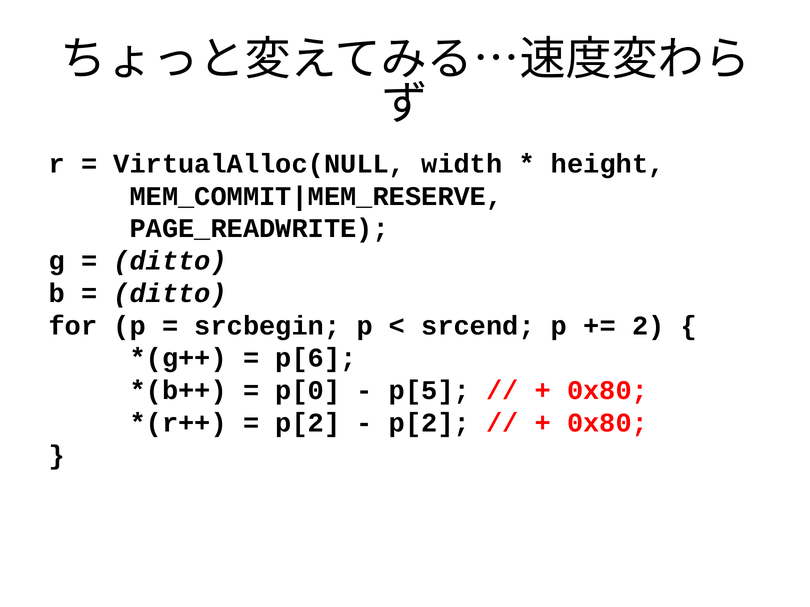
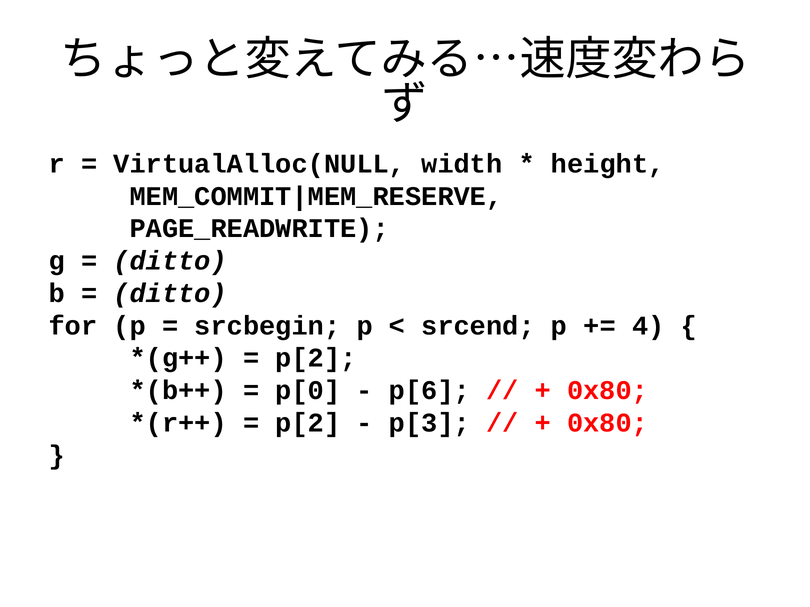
2: 2 -> 4
p[6 at (316, 358): p[6 -> p[2
p[5: p[5 -> p[6
p[2 at (429, 423): p[2 -> p[3
